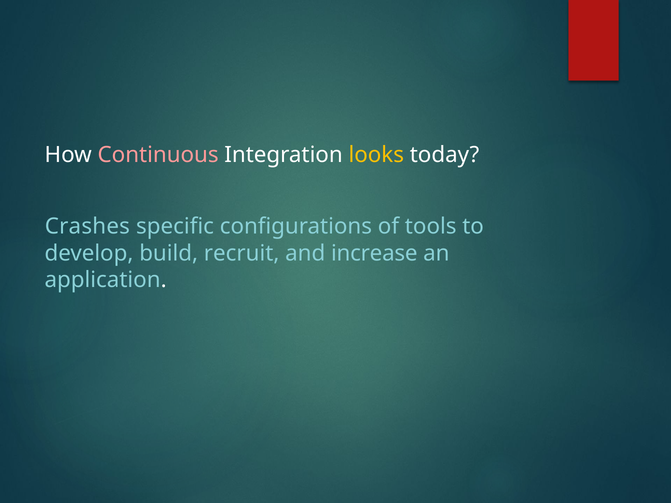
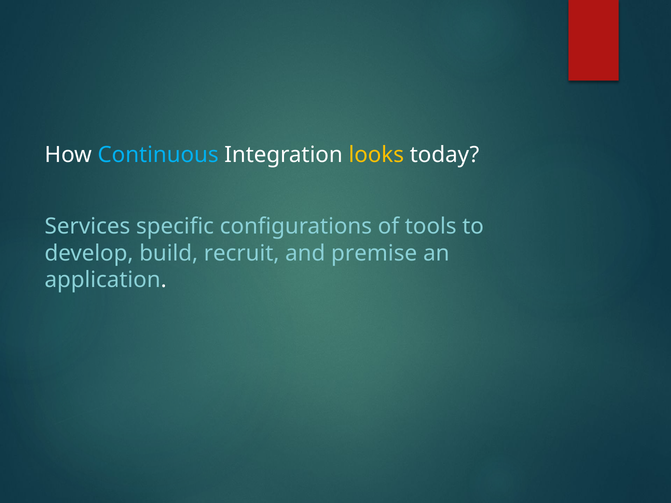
Continuous colour: pink -> light blue
Crashes: Crashes -> Services
increase: increase -> premise
